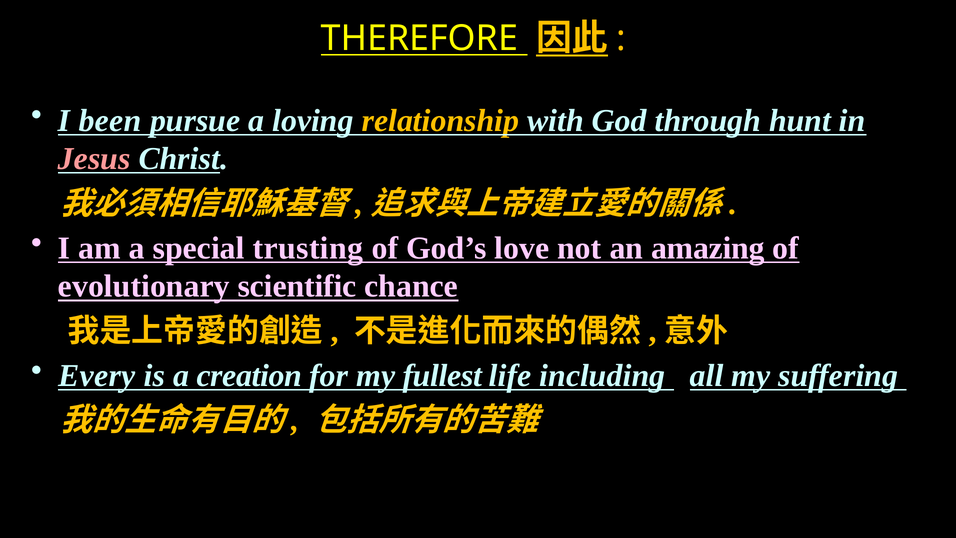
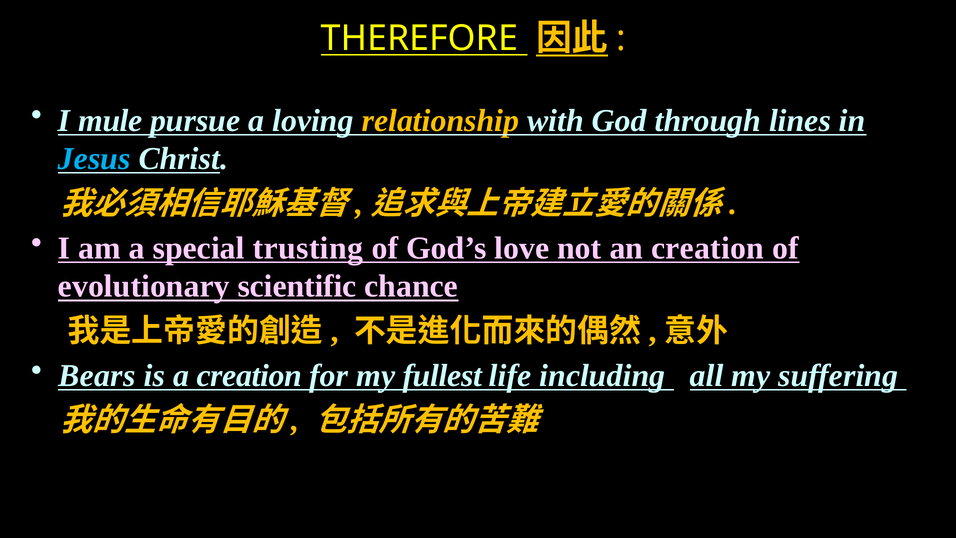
been: been -> mule
hunt: hunt -> lines
Jesus colour: pink -> light blue
an amazing: amazing -> creation
Every: Every -> Bears
